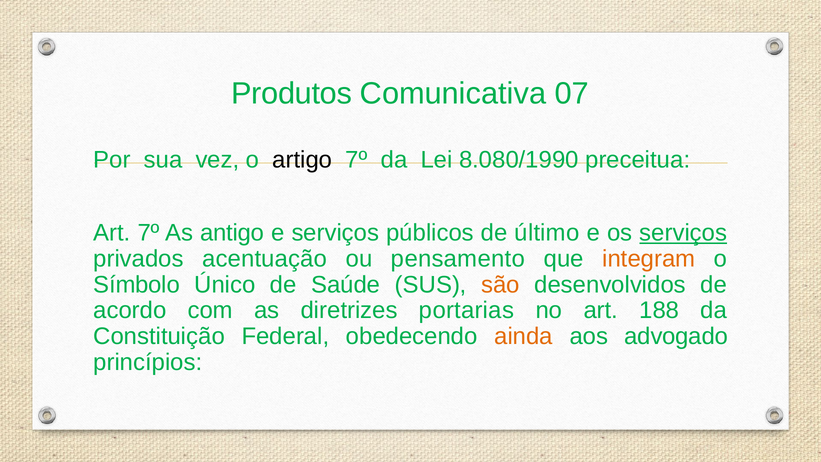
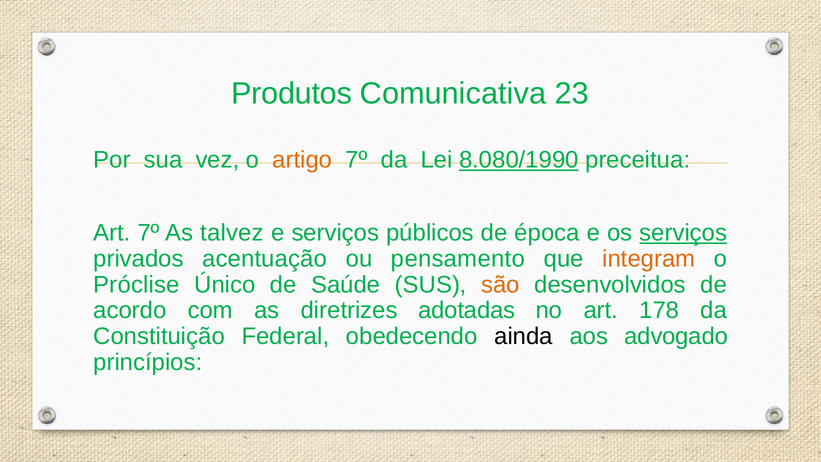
07: 07 -> 23
artigo colour: black -> orange
8.080/1990 underline: none -> present
antigo: antigo -> talvez
último: último -> época
Símbolo: Símbolo -> Próclise
portarias: portarias -> adotadas
188: 188 -> 178
ainda colour: orange -> black
